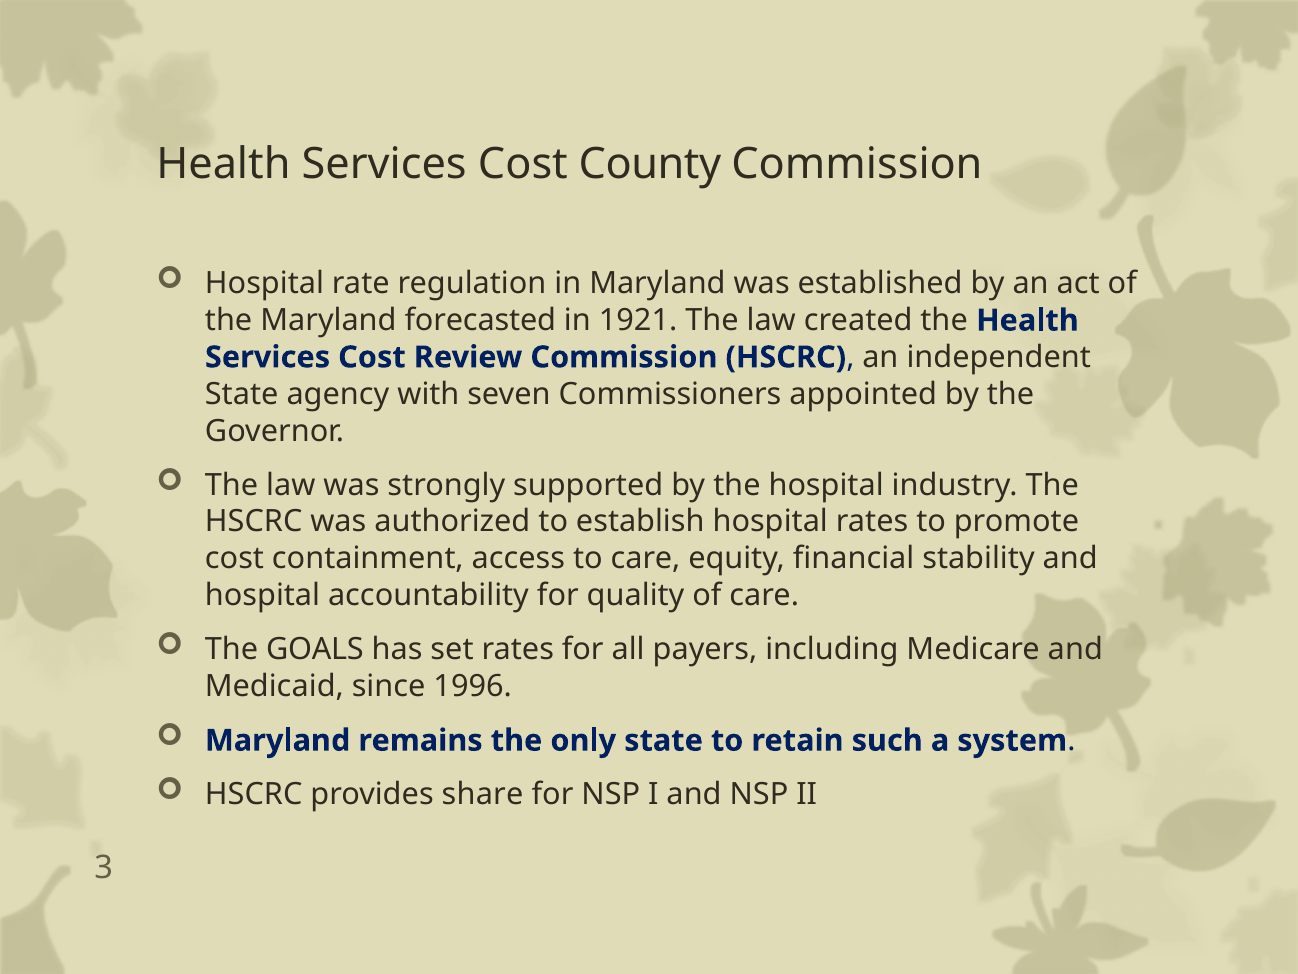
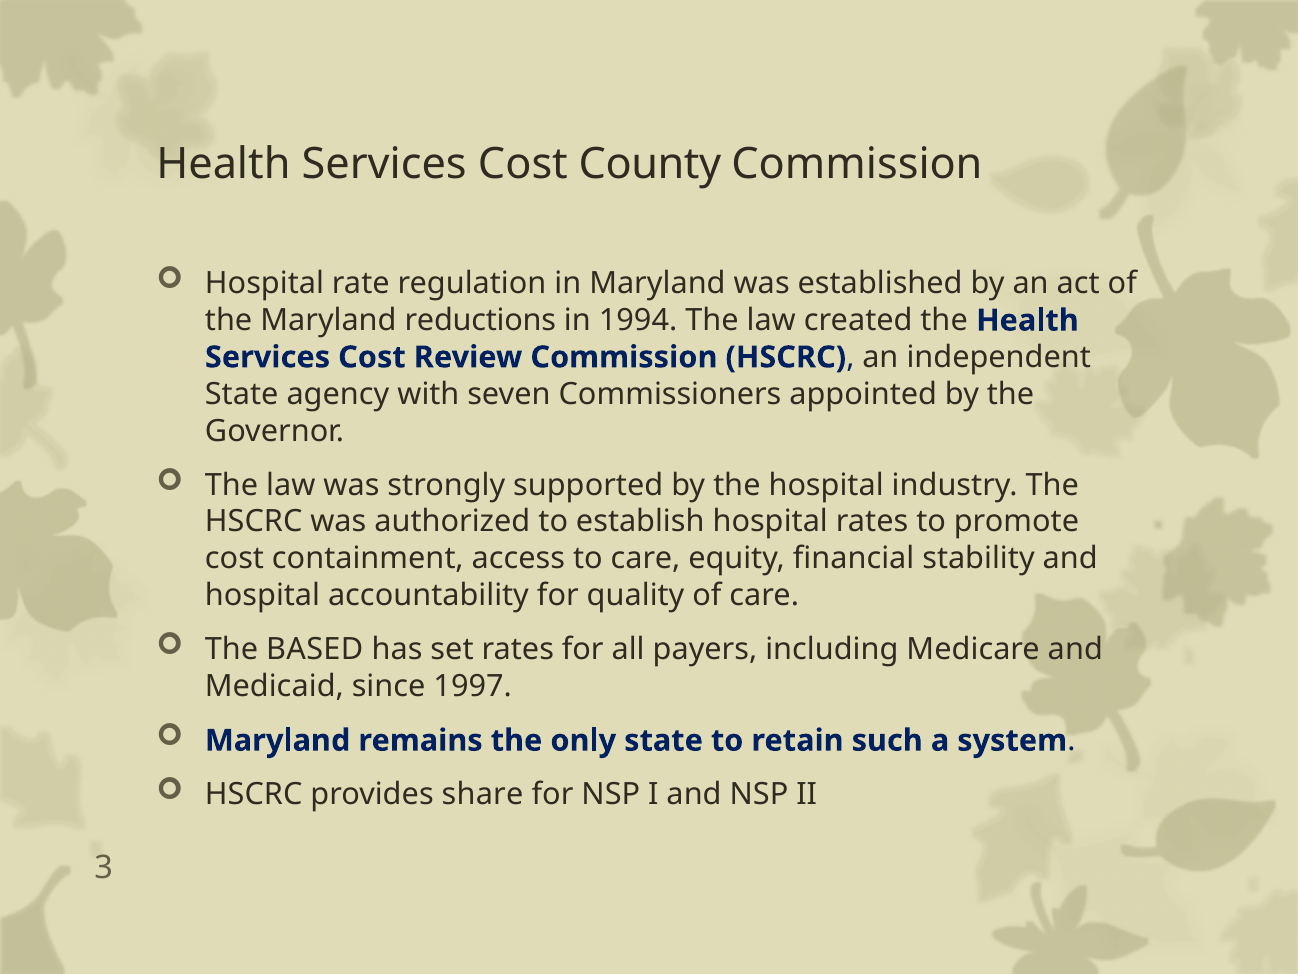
forecasted: forecasted -> reductions
1921: 1921 -> 1994
GOALS: GOALS -> BASED
1996: 1996 -> 1997
